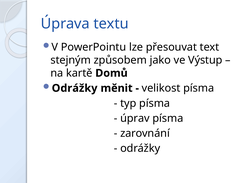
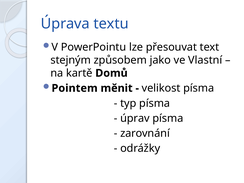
Výstup: Výstup -> Vlastní
Odrážky at (75, 88): Odrážky -> Pointem
